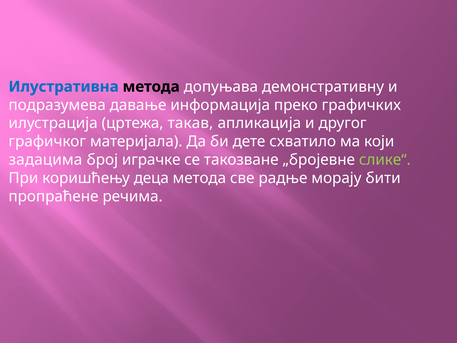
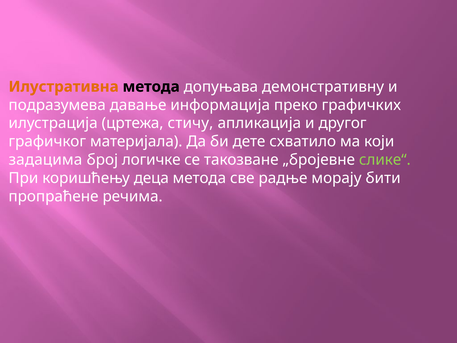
Илустративна colour: blue -> orange
такав: такав -> стичу
играчке: играчке -> логичке
